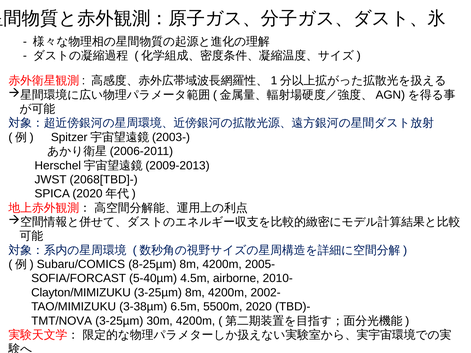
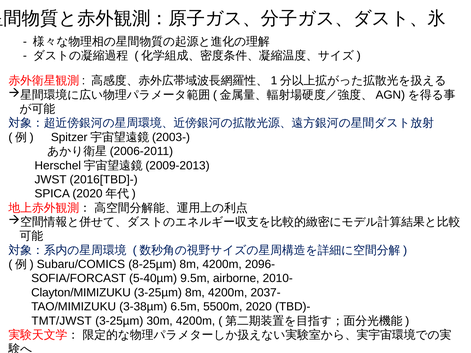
2068[TBD]-: 2068[TBD]- -> 2016[TBD]-
2005-: 2005- -> 2096-
4.5m: 4.5m -> 9.5m
2002-: 2002- -> 2037-
TMT/NOVA: TMT/NOVA -> TMT/JWST
